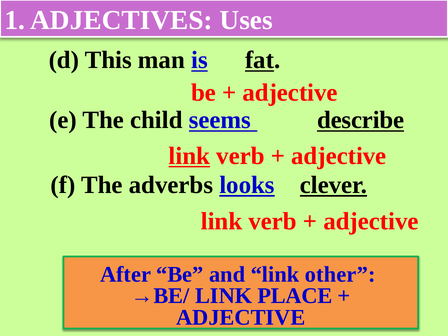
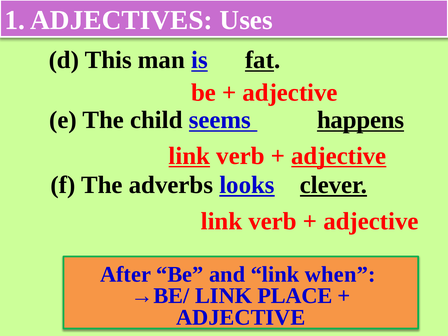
describe: describe -> happens
adjective at (339, 156) underline: none -> present
other: other -> when
